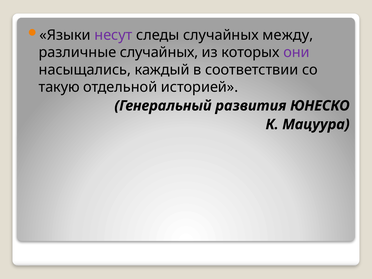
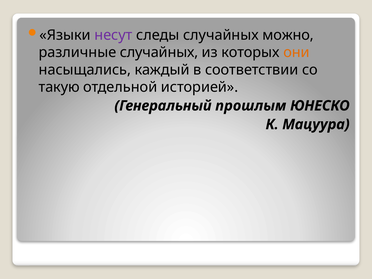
между: между -> можно
они colour: purple -> orange
развития: развития -> прошлым
